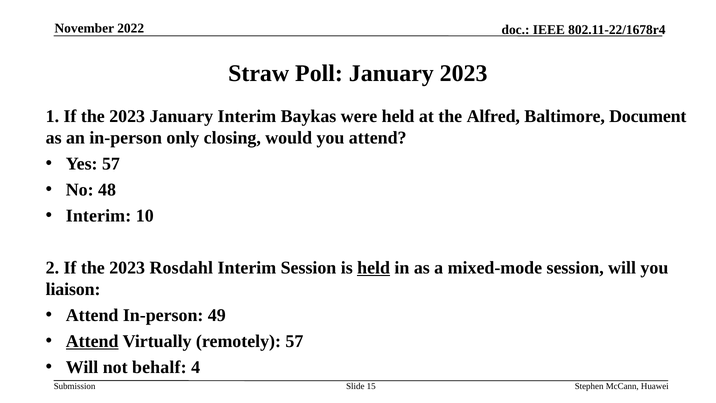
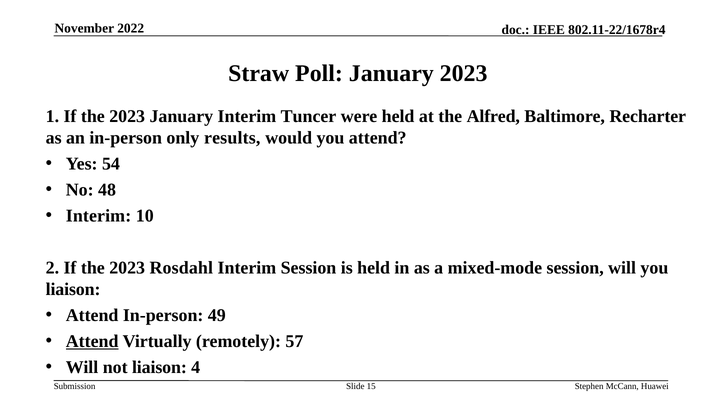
Baykas: Baykas -> Tuncer
Document: Document -> Recharter
closing: closing -> results
Yes 57: 57 -> 54
held at (374, 268) underline: present -> none
not behalf: behalf -> liaison
